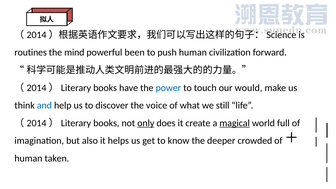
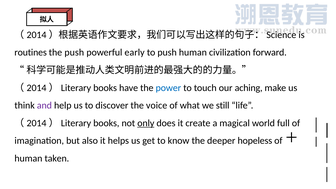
the mind: mind -> push
been: been -> early
would: would -> aching
and colour: blue -> purple
magical underline: present -> none
crowded: crowded -> hopeless
